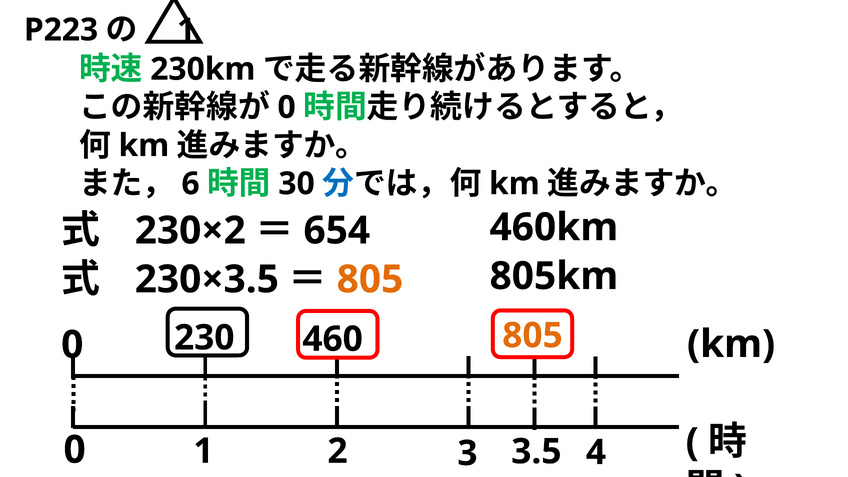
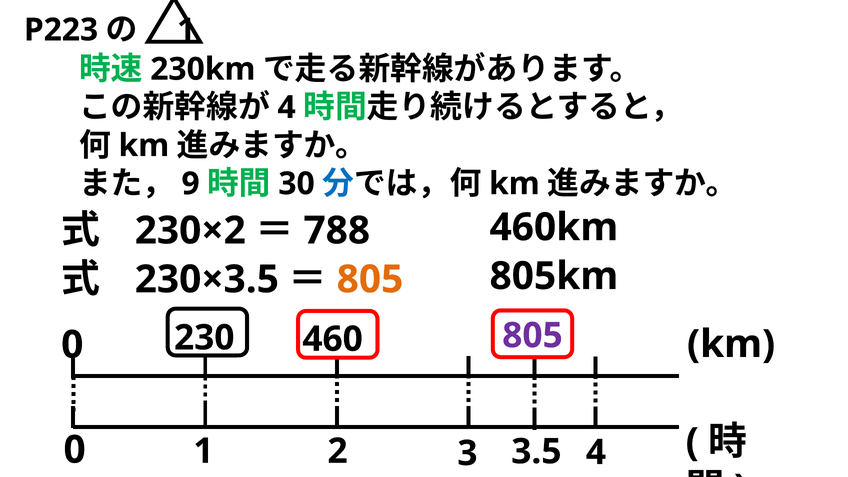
0 at (287, 107): 0 -> 4
6: 6 -> 9
654: 654 -> 788
805 at (532, 336) colour: orange -> purple
